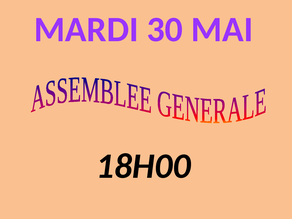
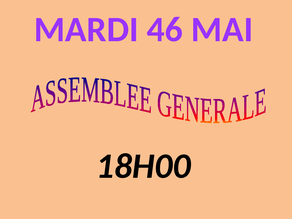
30: 30 -> 46
